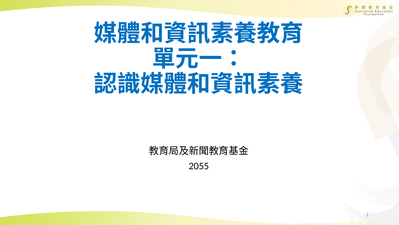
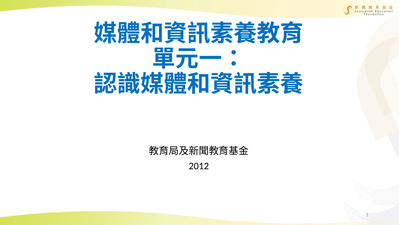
2055: 2055 -> 2012
